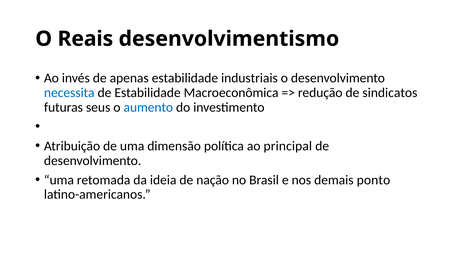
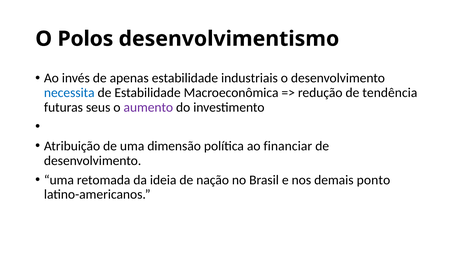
Reais: Reais -> Polos
sindicatos: sindicatos -> tendência
aumento colour: blue -> purple
principal: principal -> financiar
